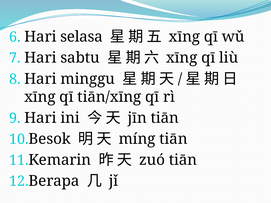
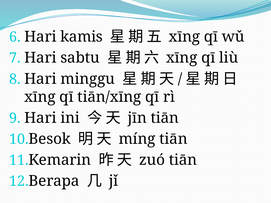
selasa: selasa -> kamis
